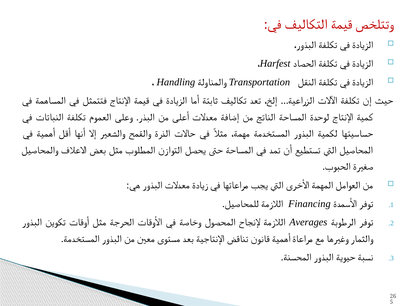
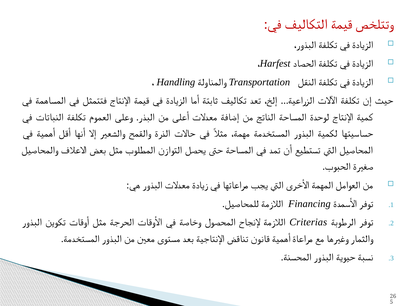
Averages: Averages -> Criterias
